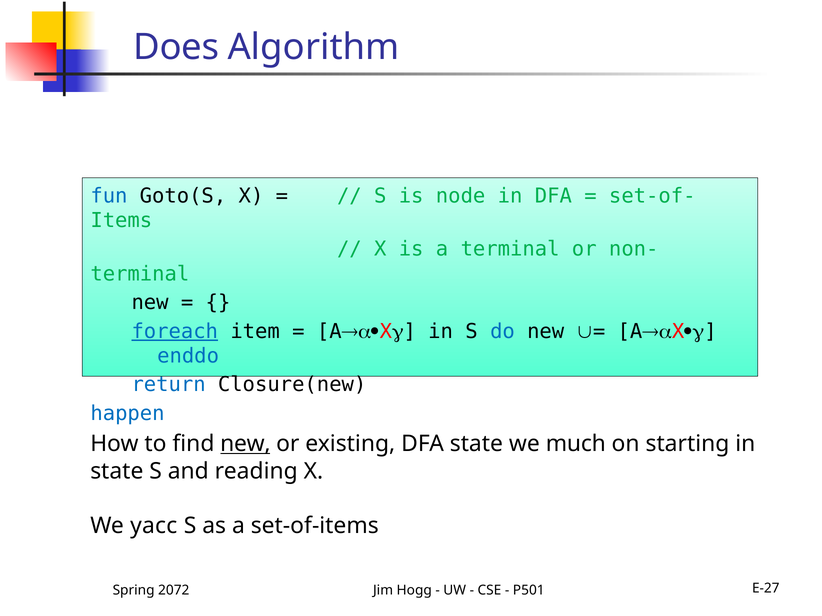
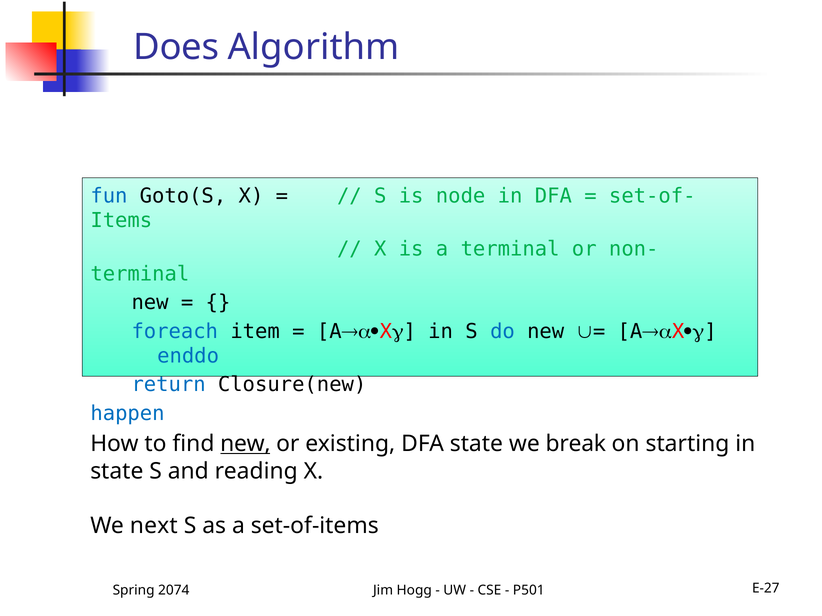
foreach underline: present -> none
much: much -> break
yacc: yacc -> next
2072: 2072 -> 2074
